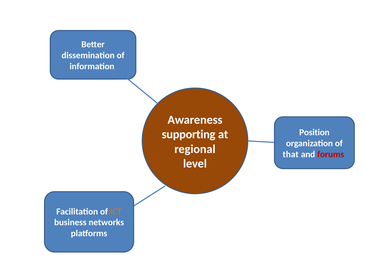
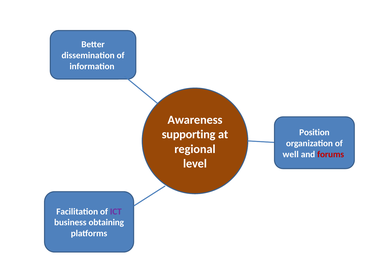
that: that -> well
ICT colour: orange -> purple
networks: networks -> obtaining
